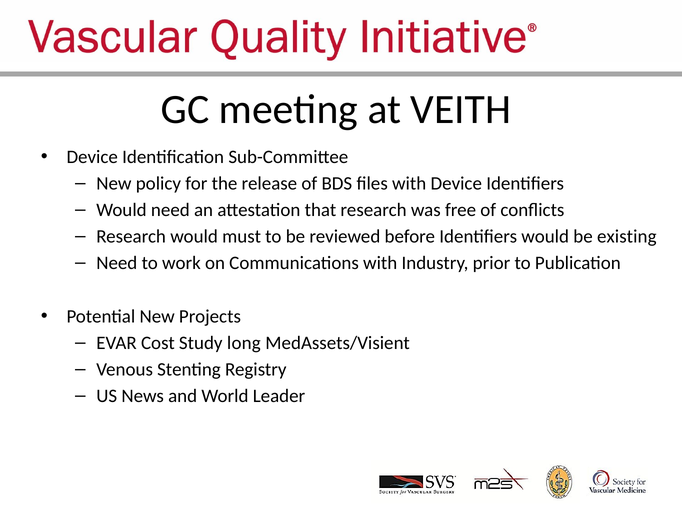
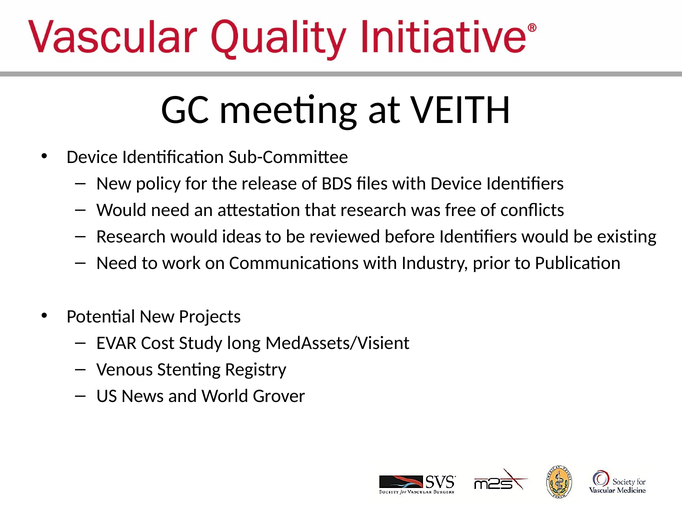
must: must -> ideas
Leader: Leader -> Grover
